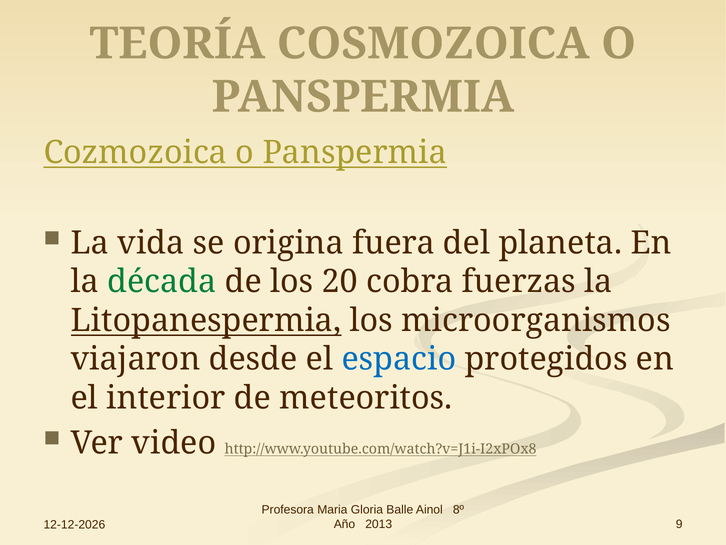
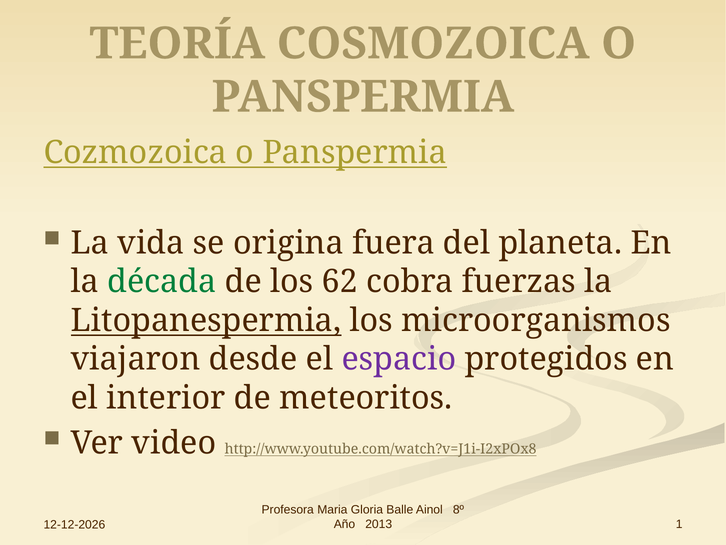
20: 20 -> 62
espacio colour: blue -> purple
9: 9 -> 1
